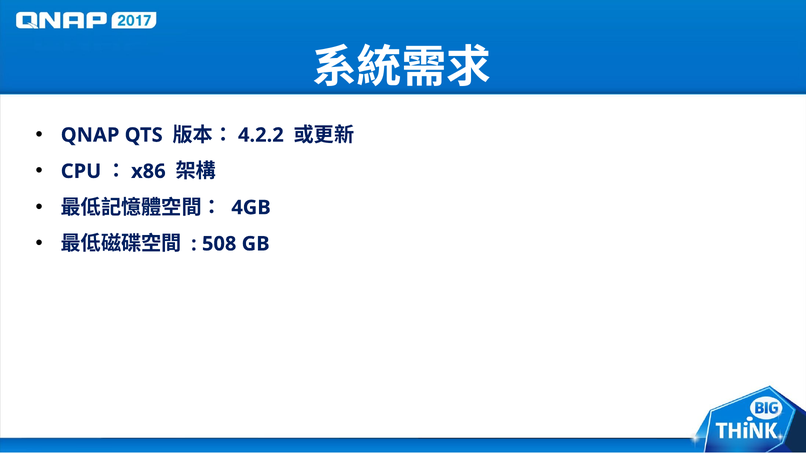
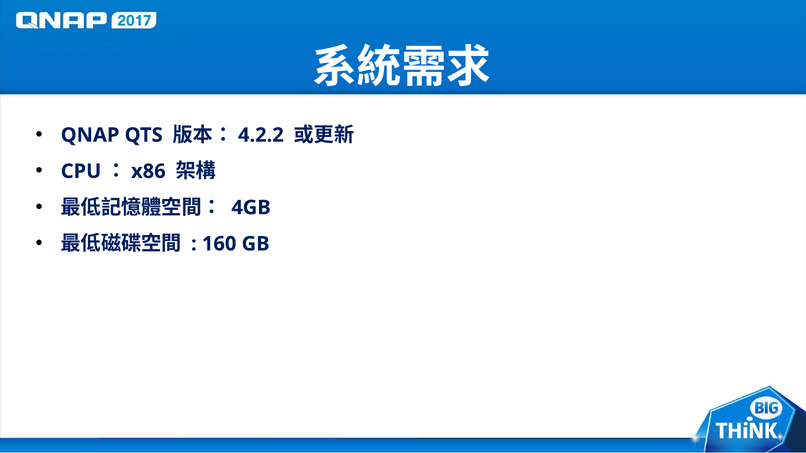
508: 508 -> 160
